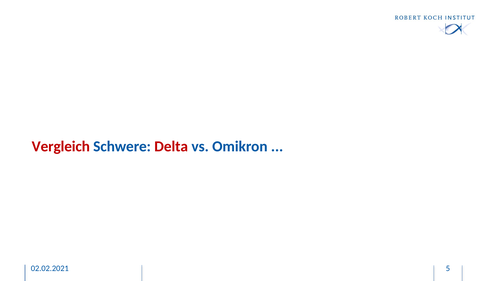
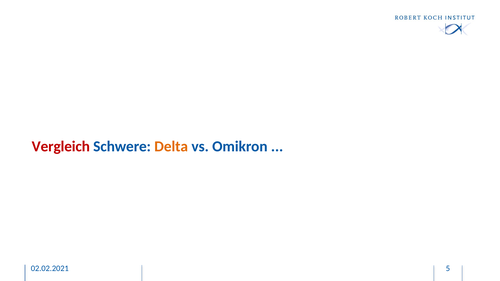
Delta colour: red -> orange
